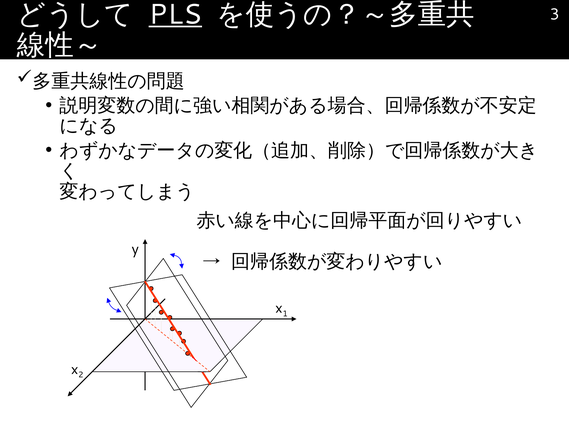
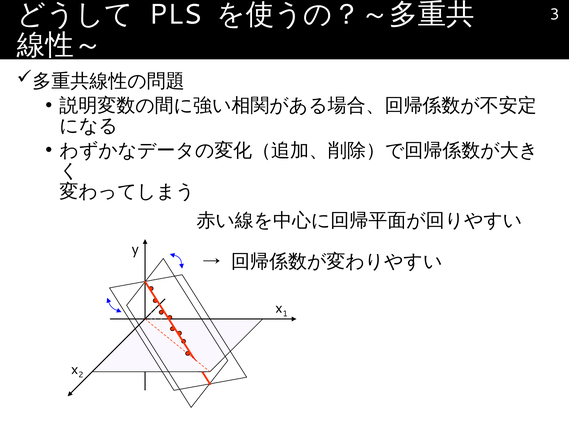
PLS underline: present -> none
